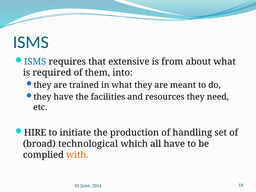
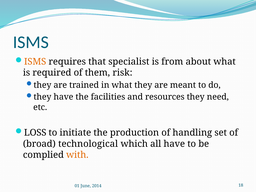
ISMS at (35, 62) colour: blue -> orange
extensive: extensive -> specialist
into: into -> risk
HIRE: HIRE -> LOSS
